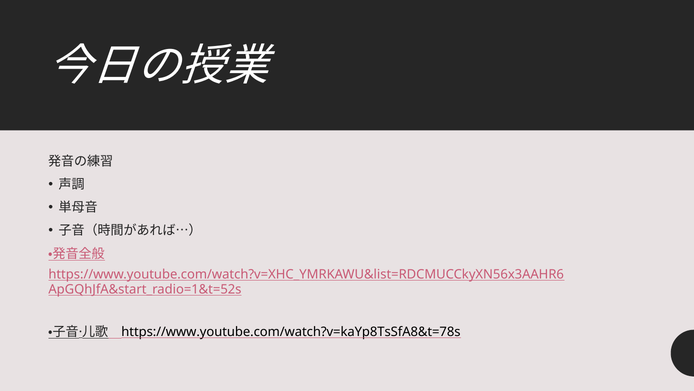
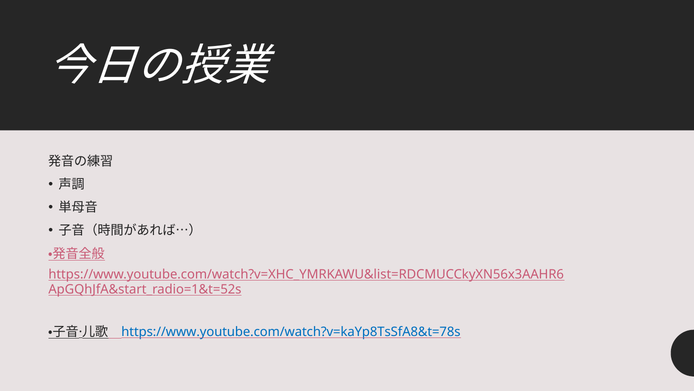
https://www.youtube.com/watch?v=kaYp8TsSfA8&t=78s colour: black -> blue
